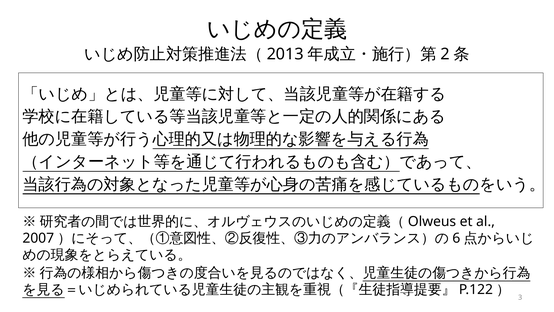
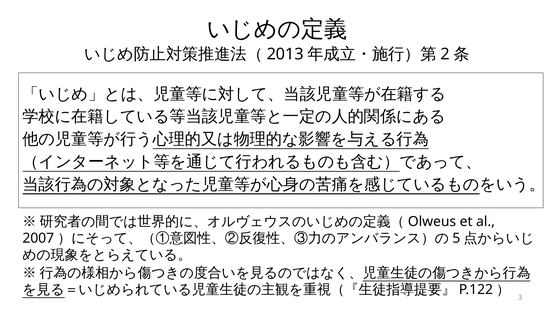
6: 6 -> 5
